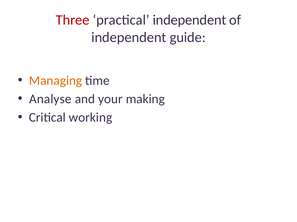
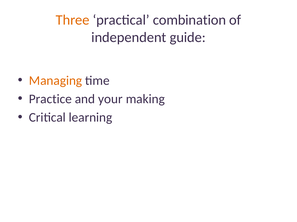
Three colour: red -> orange
practical independent: independent -> combination
Analyse: Analyse -> Practice
working: working -> learning
